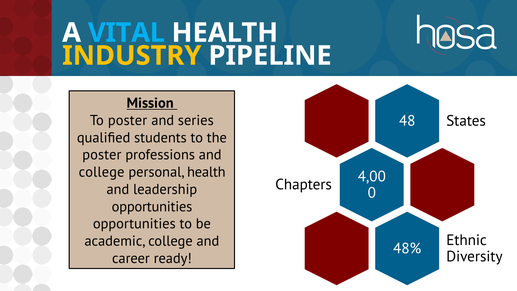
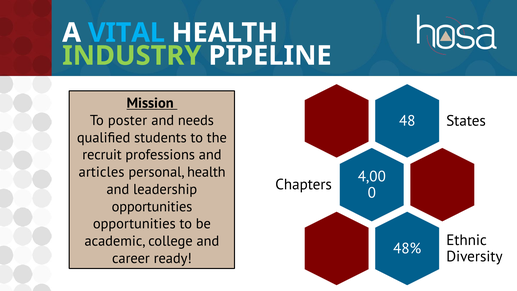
INDUSTRY colour: yellow -> light green
series: series -> needs
poster at (102, 155): poster -> recruit
college at (102, 172): college -> articles
